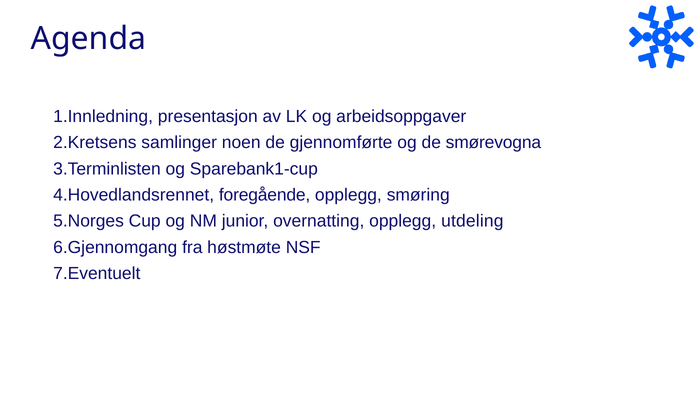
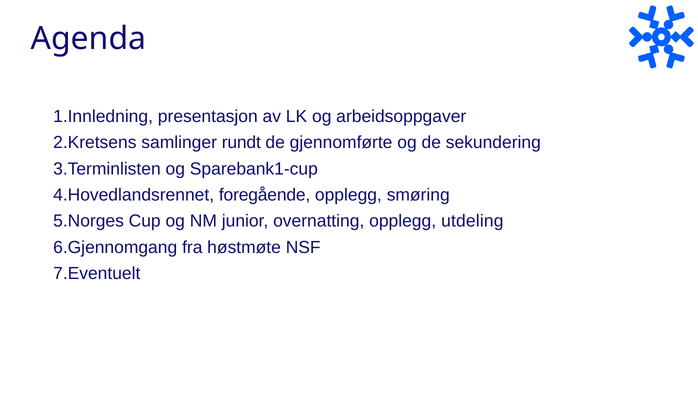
noen: noen -> rundt
smørevogna: smørevogna -> sekundering
